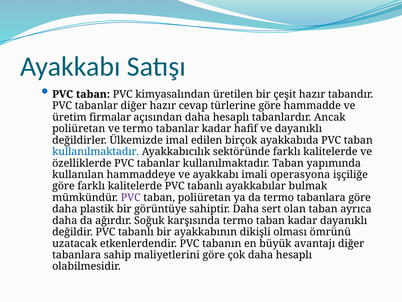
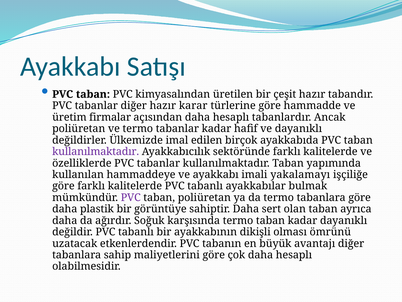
cevap: cevap -> karar
kullanılmaktadır at (96, 151) colour: blue -> purple
operasyona: operasyona -> yakalamayı
